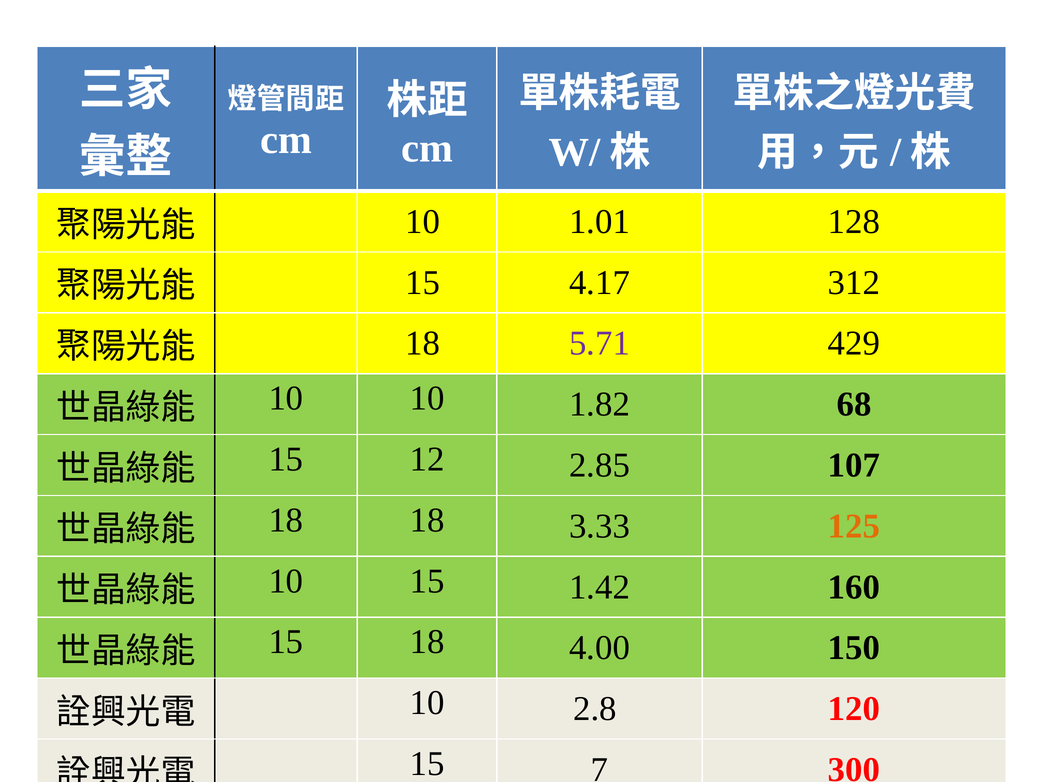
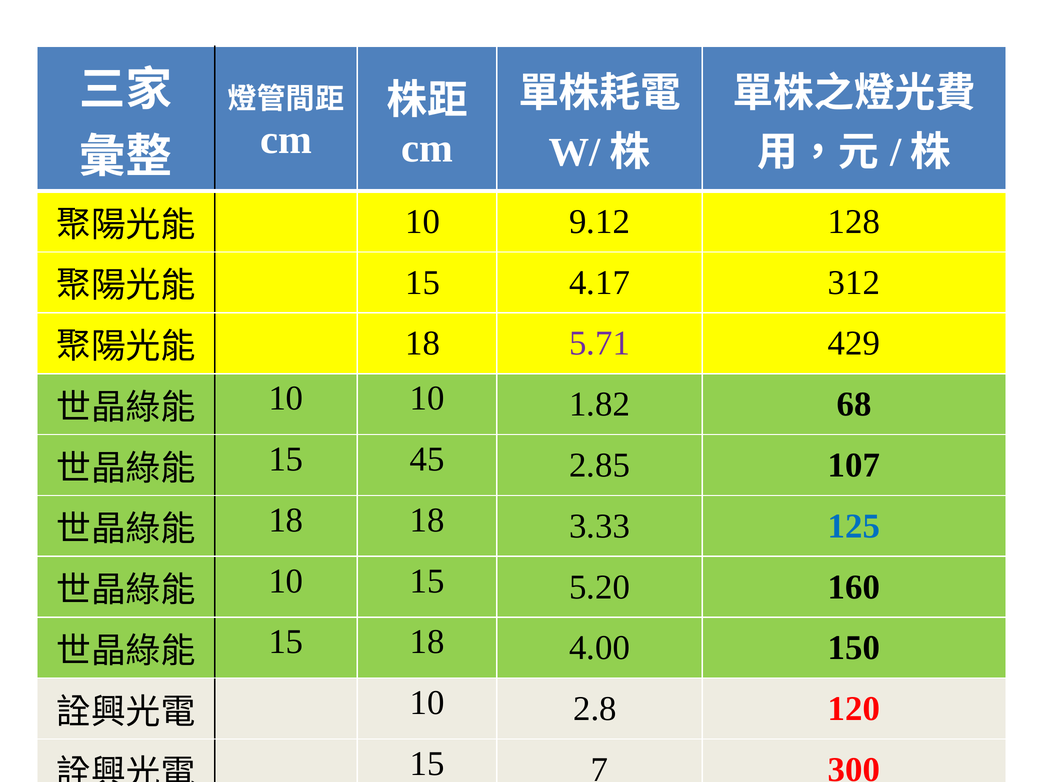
1.01: 1.01 -> 9.12
12: 12 -> 45
125 colour: orange -> blue
1.42: 1.42 -> 5.20
